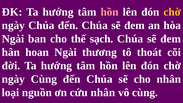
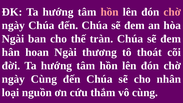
chờ at (172, 12) colour: yellow -> pink
sạch: sạch -> tràn
cứu nhân: nhân -> thắm
